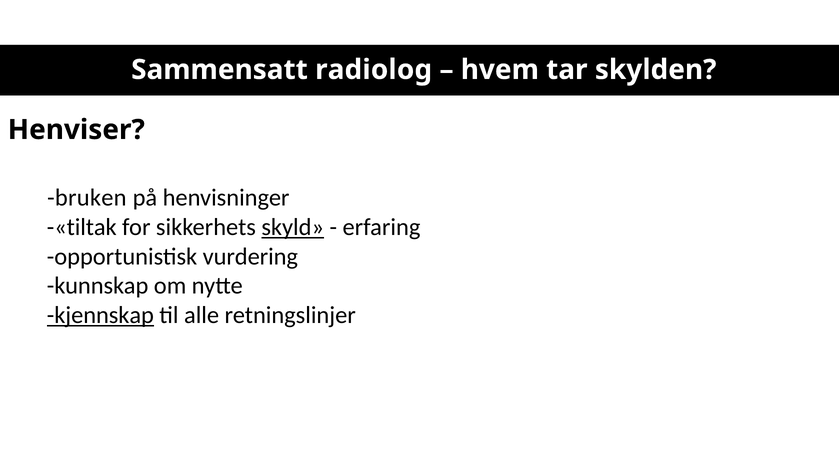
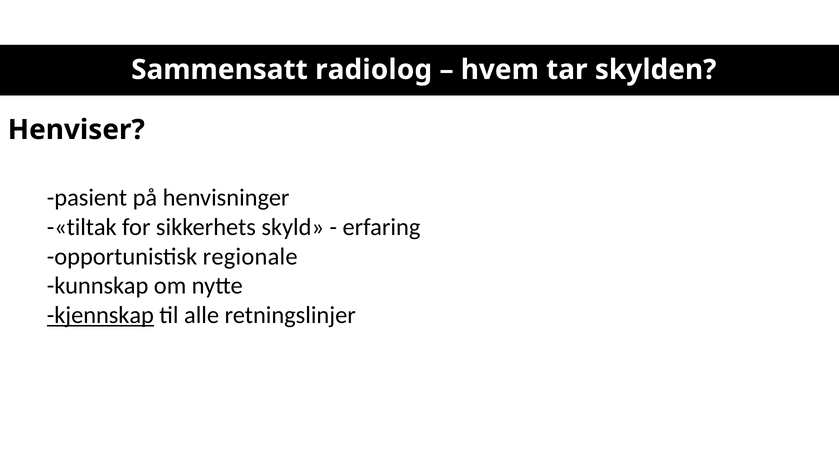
bruken: bruken -> pasient
skyld underline: present -> none
vurdering: vurdering -> regionale
